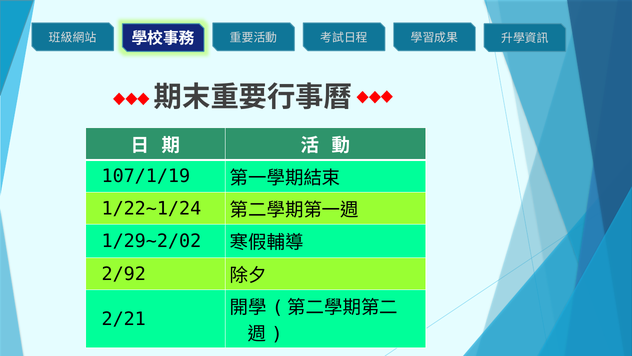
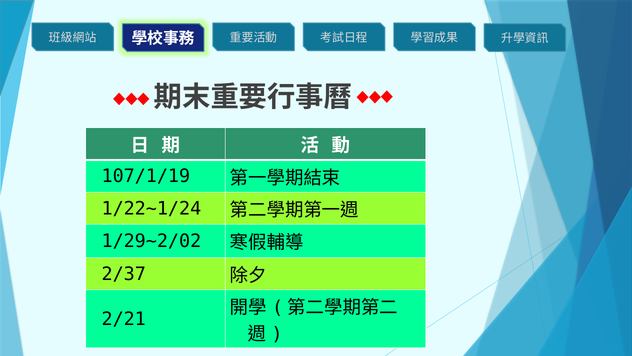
2/92: 2/92 -> 2/37
